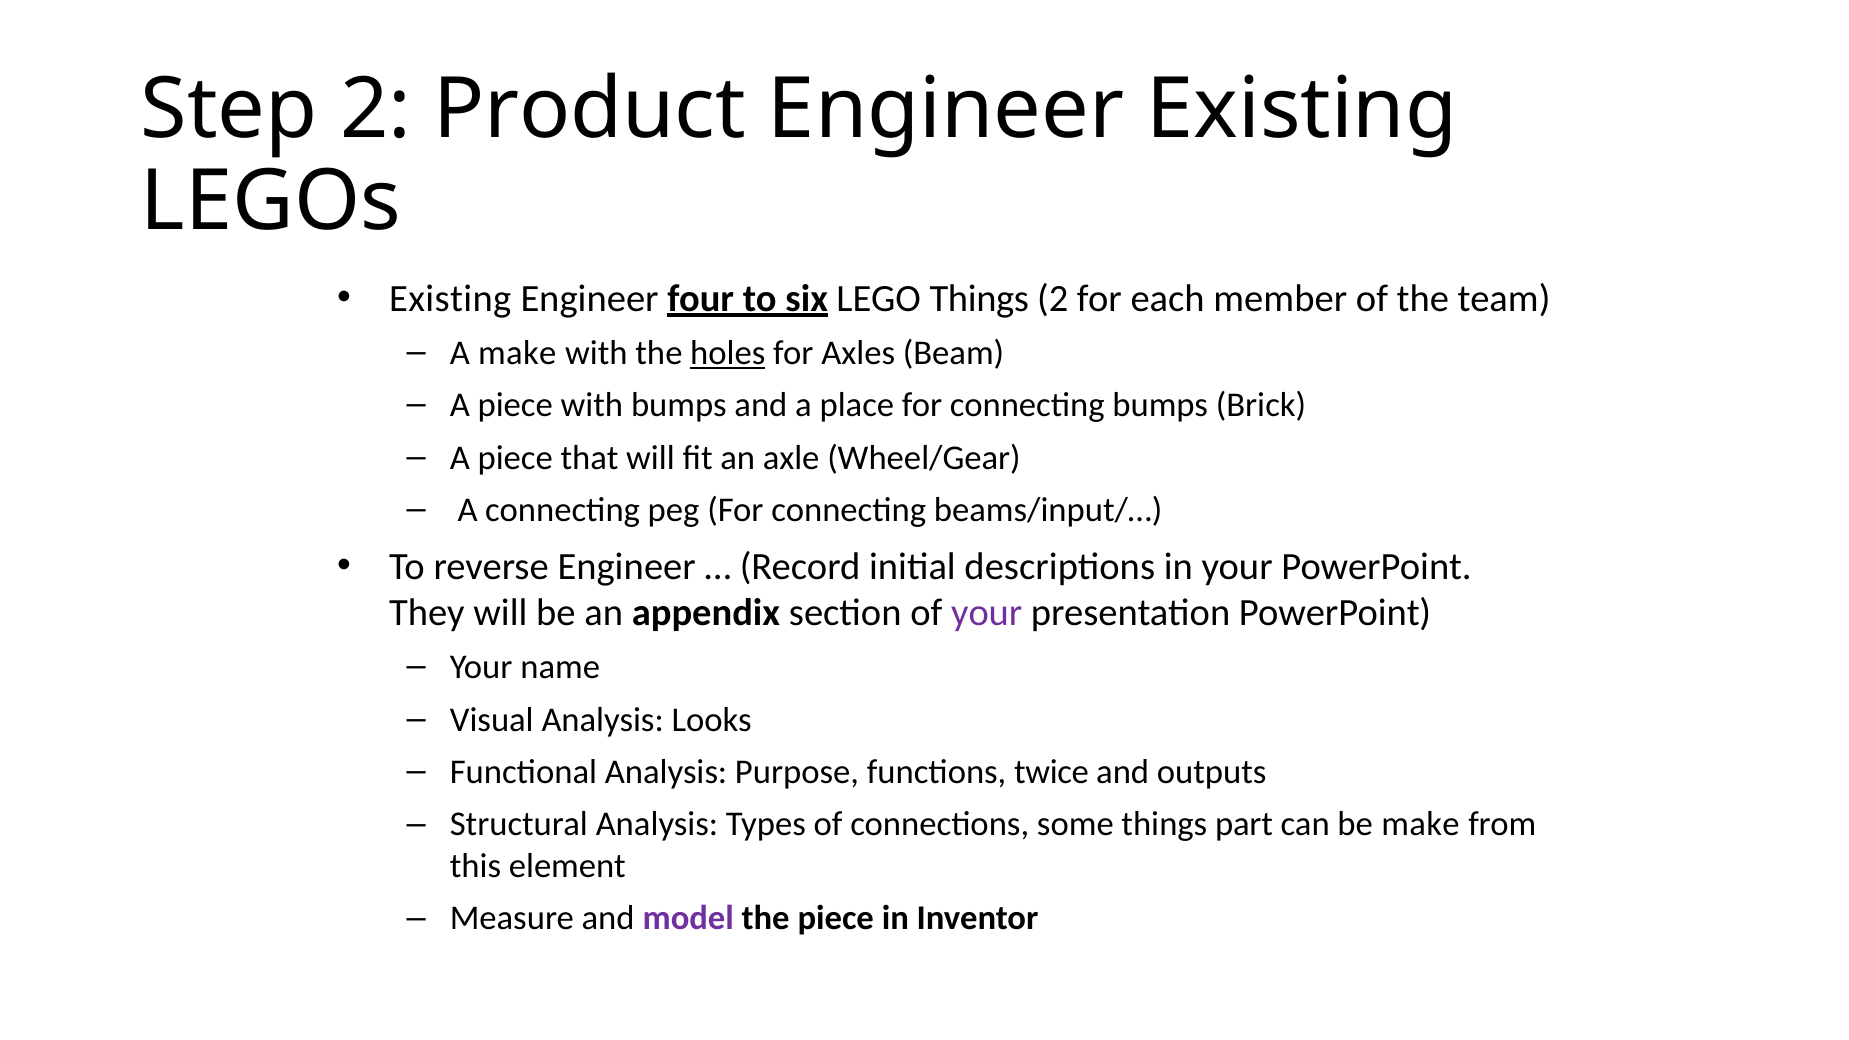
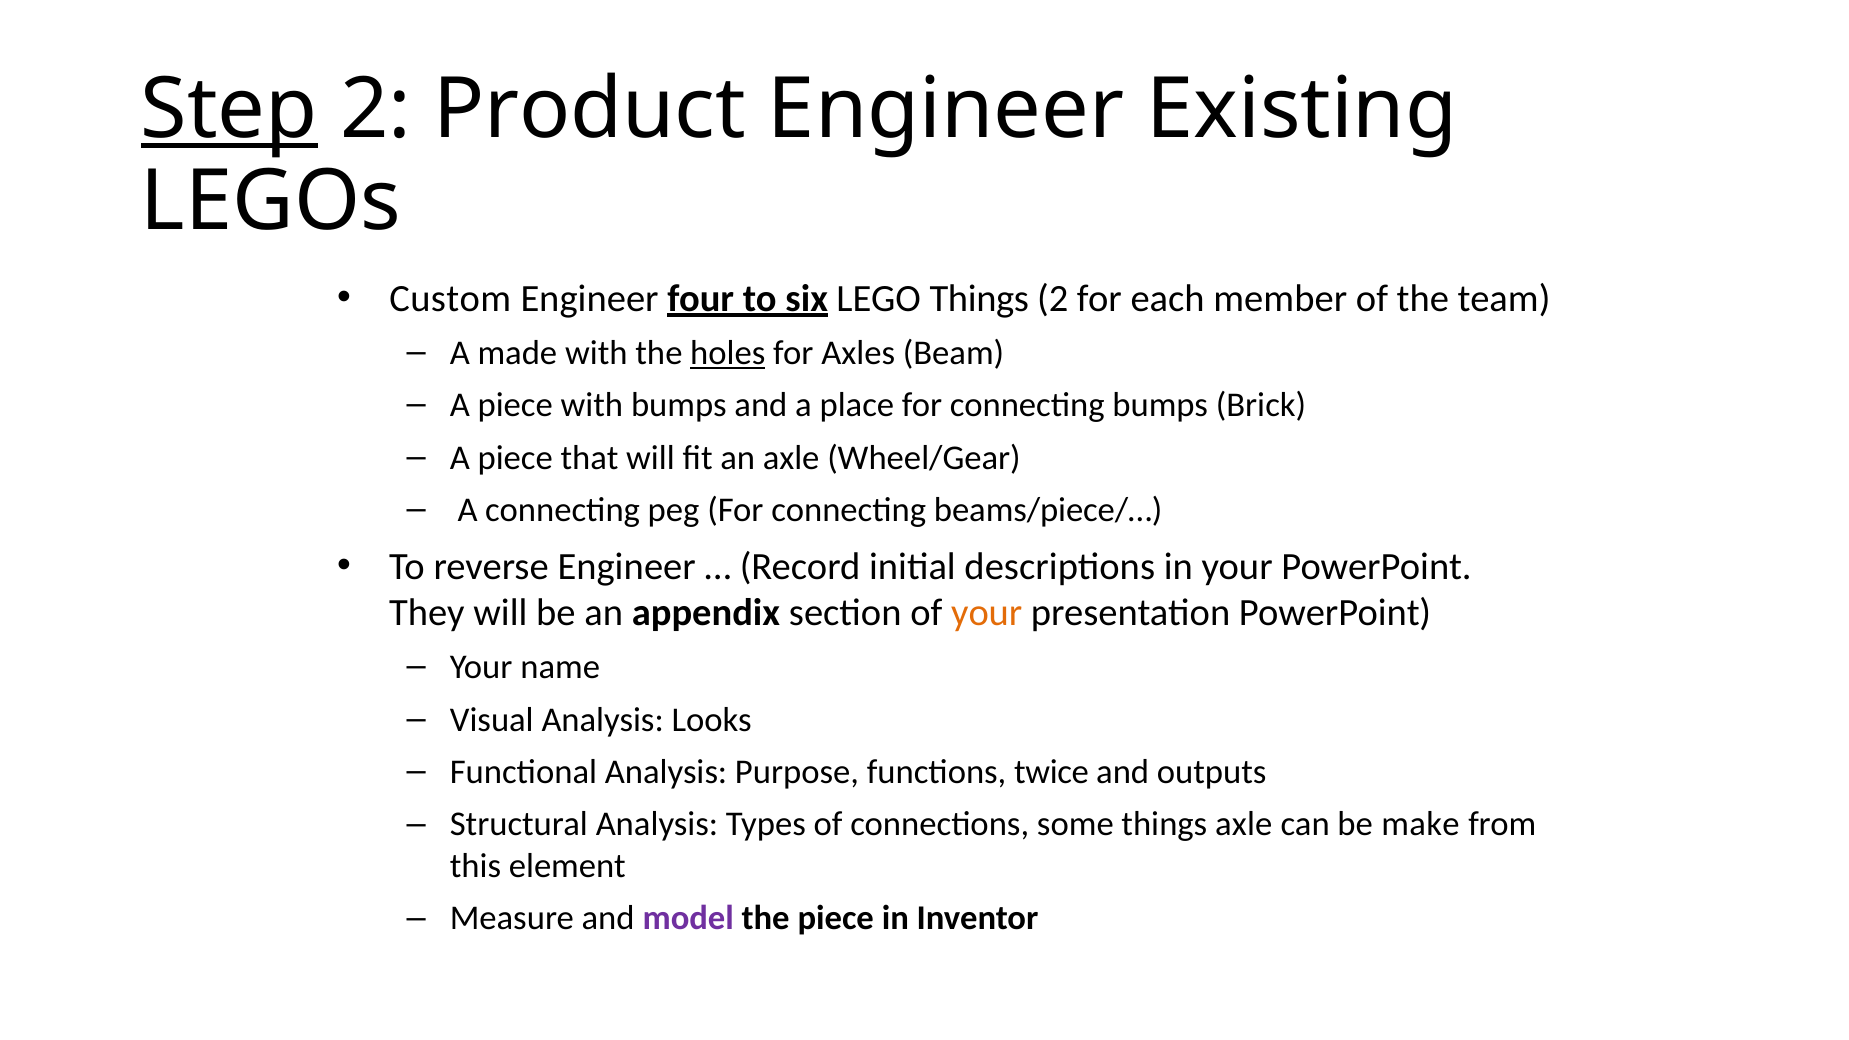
Step underline: none -> present
Existing at (450, 298): Existing -> Custom
A make: make -> made
beams/input/…: beams/input/… -> beams/piece/…
your at (987, 613) colour: purple -> orange
things part: part -> axle
